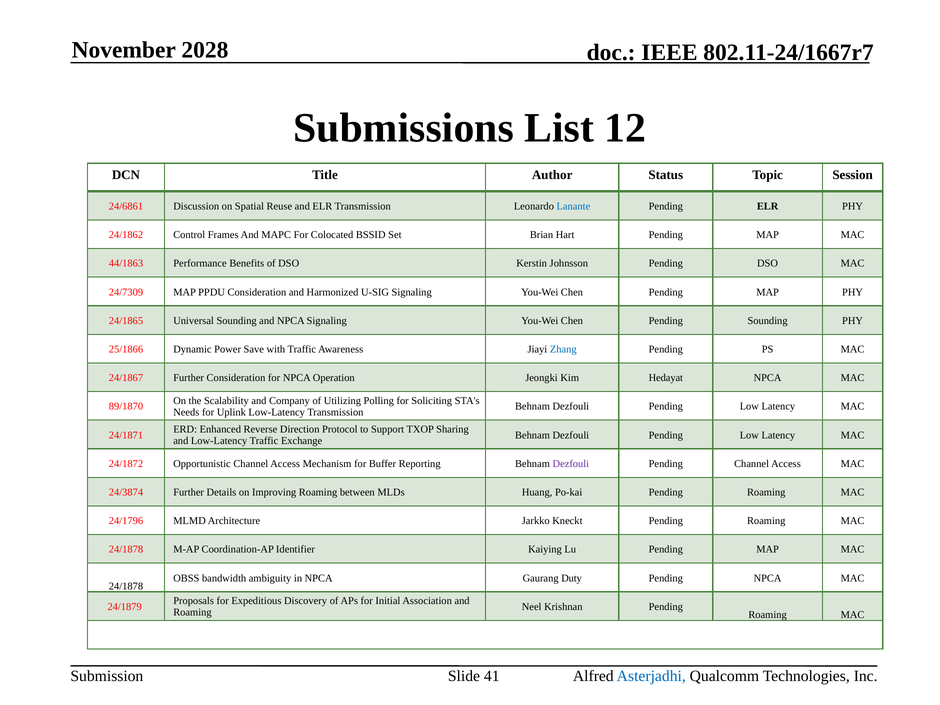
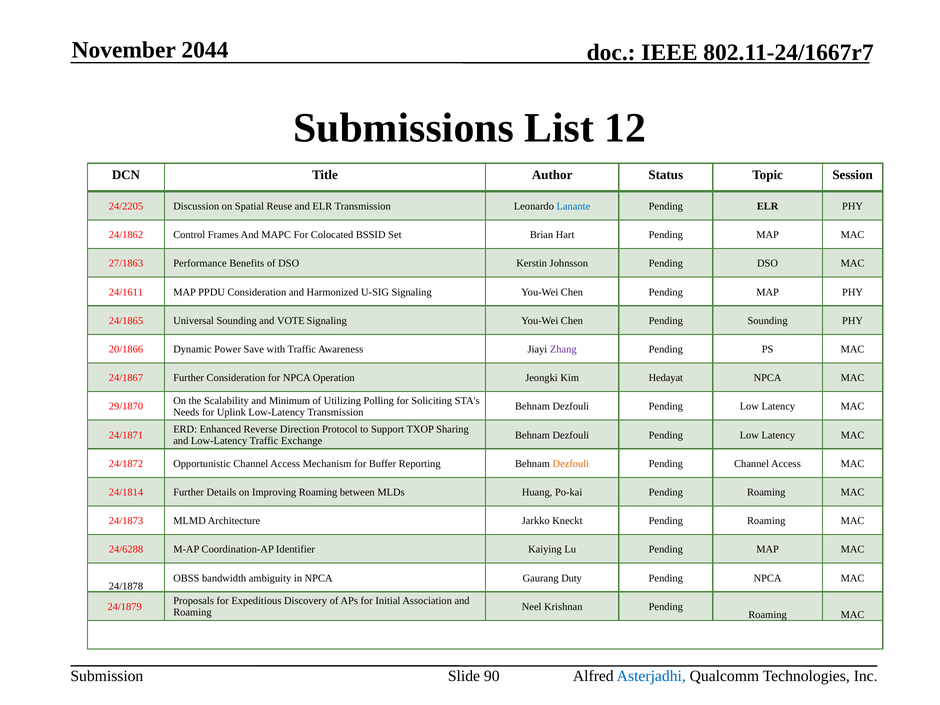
2028: 2028 -> 2044
24/6861: 24/6861 -> 24/2205
44/1863: 44/1863 -> 27/1863
24/7309: 24/7309 -> 24/1611
and NPCA: NPCA -> VOTE
25/1866: 25/1866 -> 20/1866
Zhang colour: blue -> purple
Company: Company -> Minimum
89/1870: 89/1870 -> 29/1870
Dezfouli at (571, 464) colour: purple -> orange
24/3874: 24/3874 -> 24/1814
24/1796: 24/1796 -> 24/1873
24/1878 at (126, 550): 24/1878 -> 24/6288
41: 41 -> 90
